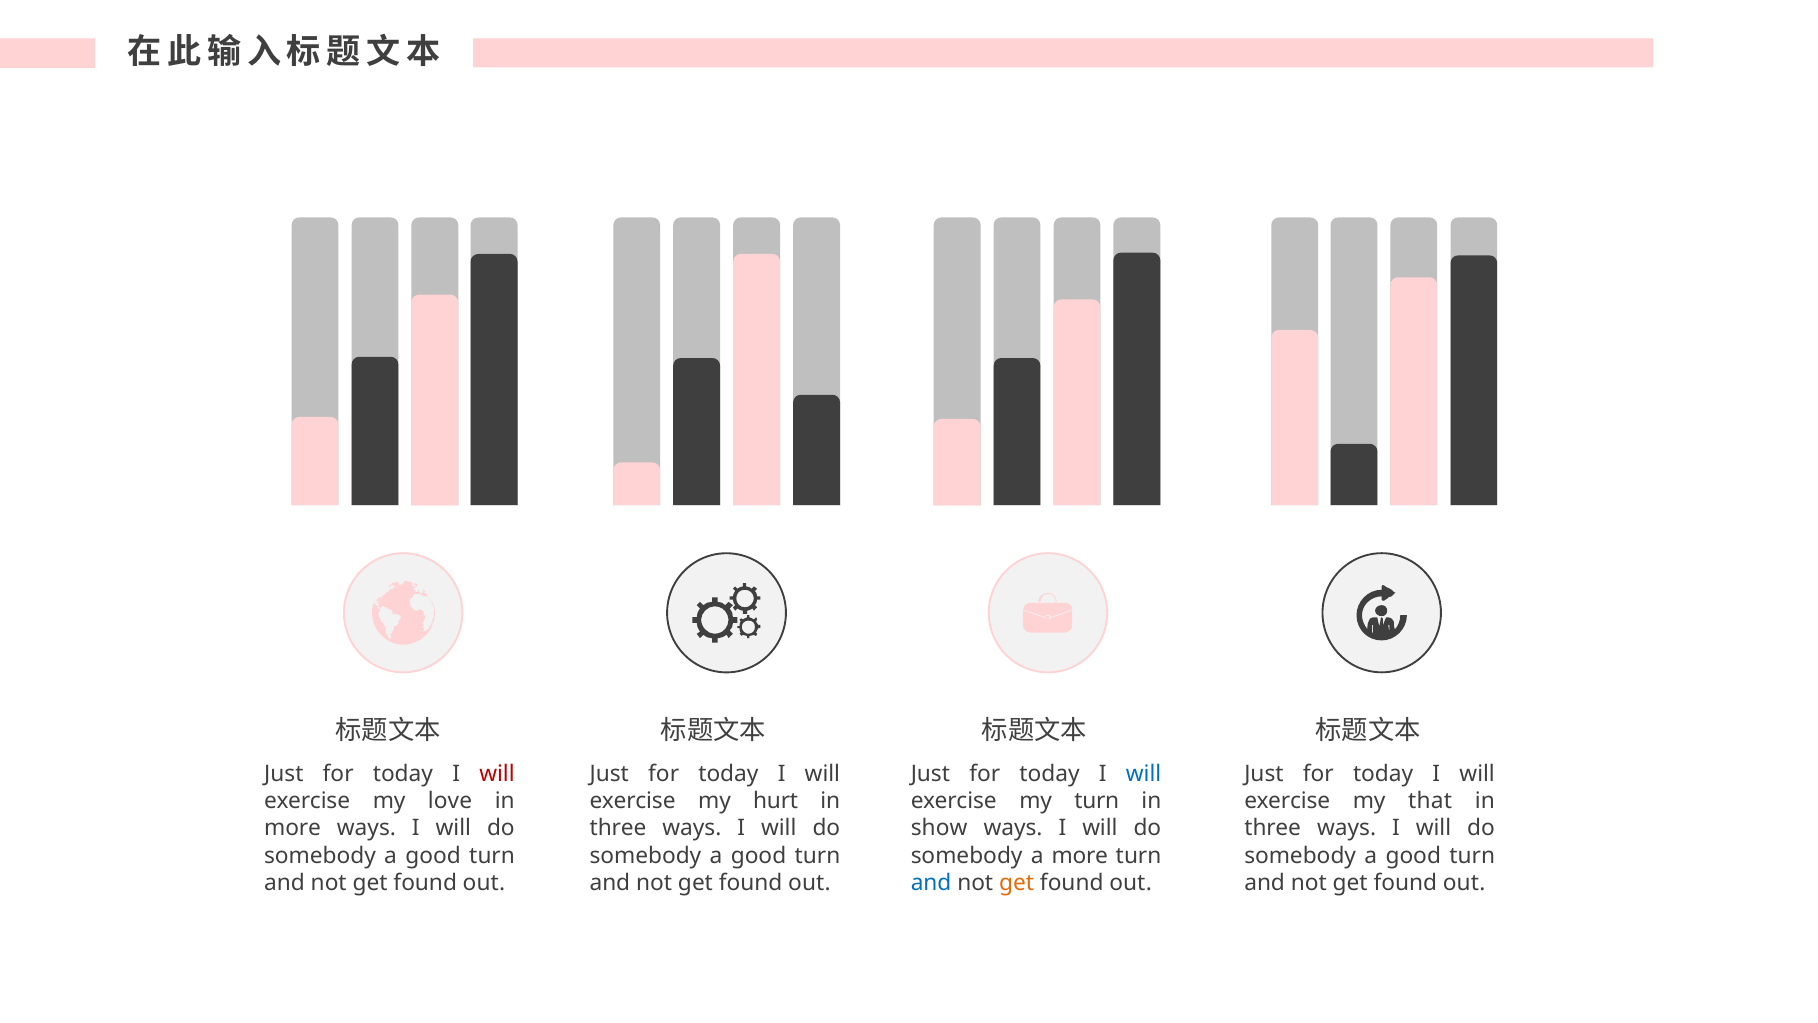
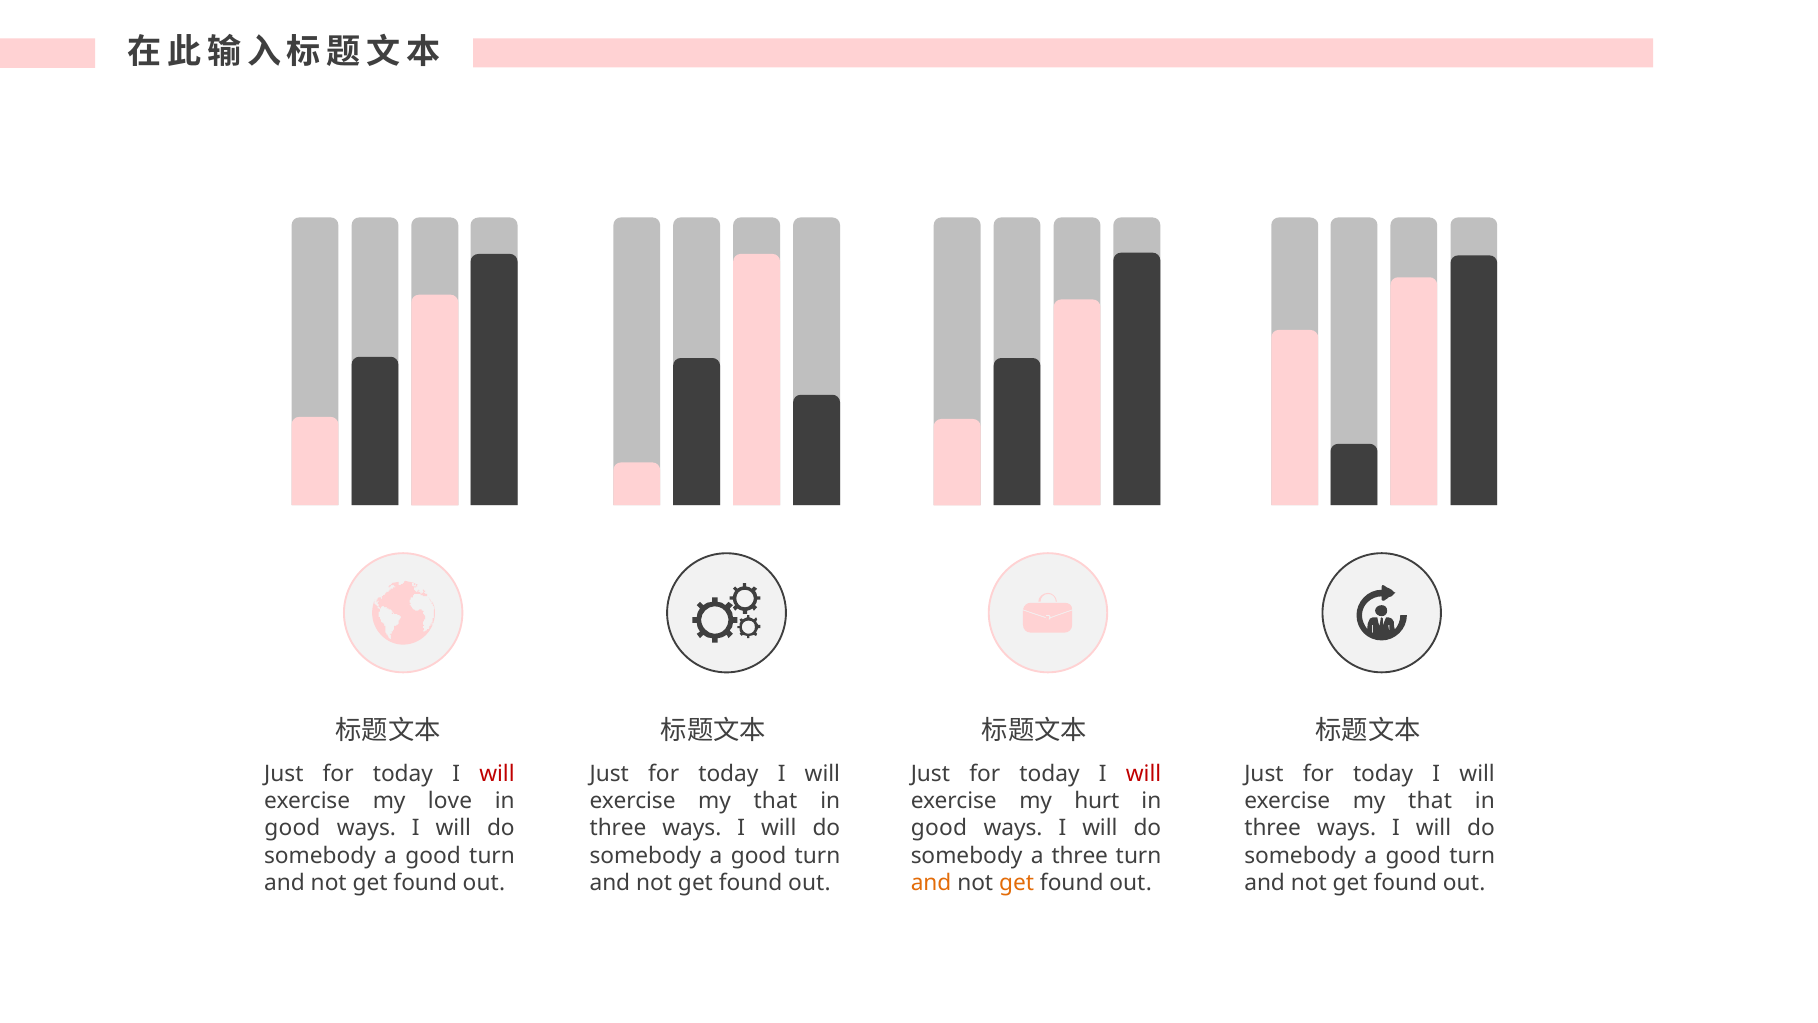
will at (1144, 773) colour: blue -> red
hurt at (776, 801): hurt -> that
my turn: turn -> hurt
more at (293, 828): more -> good
show at (939, 828): show -> good
a more: more -> three
and at (931, 882) colour: blue -> orange
